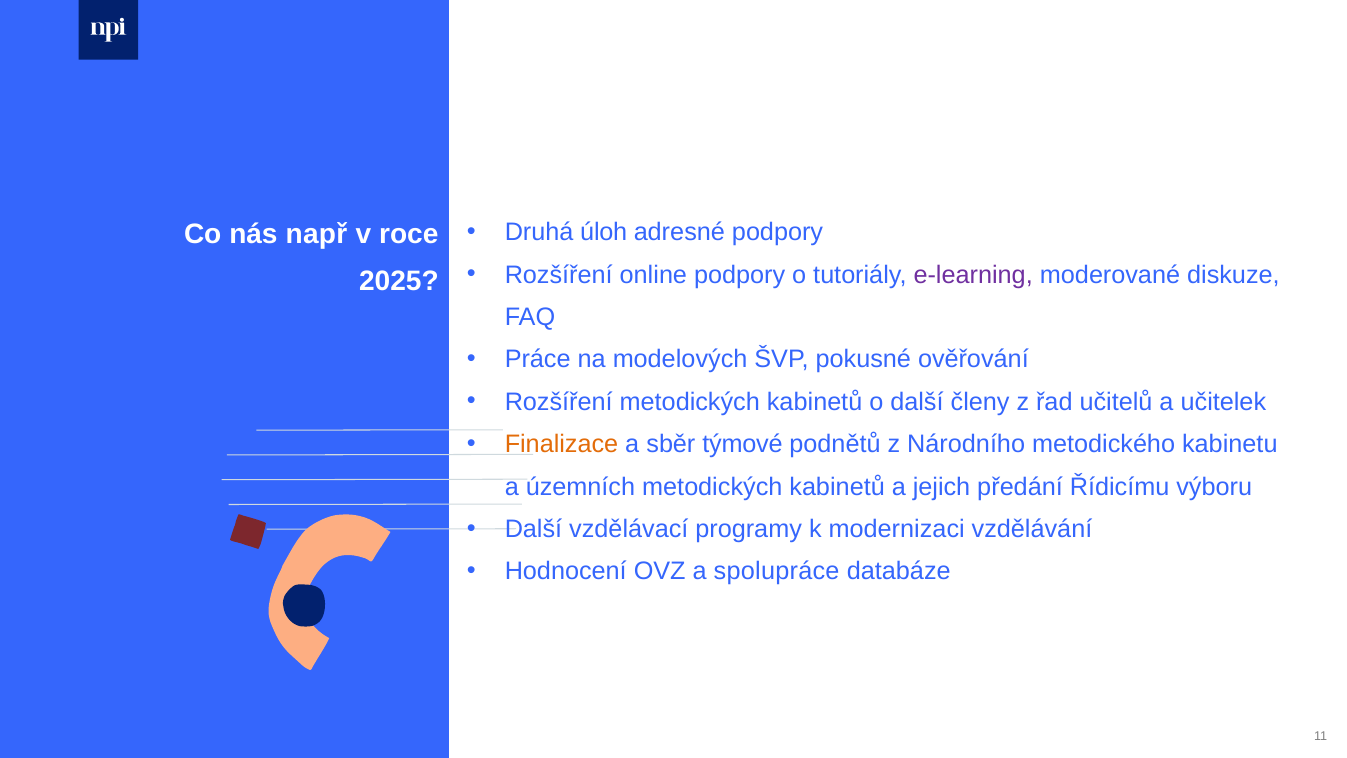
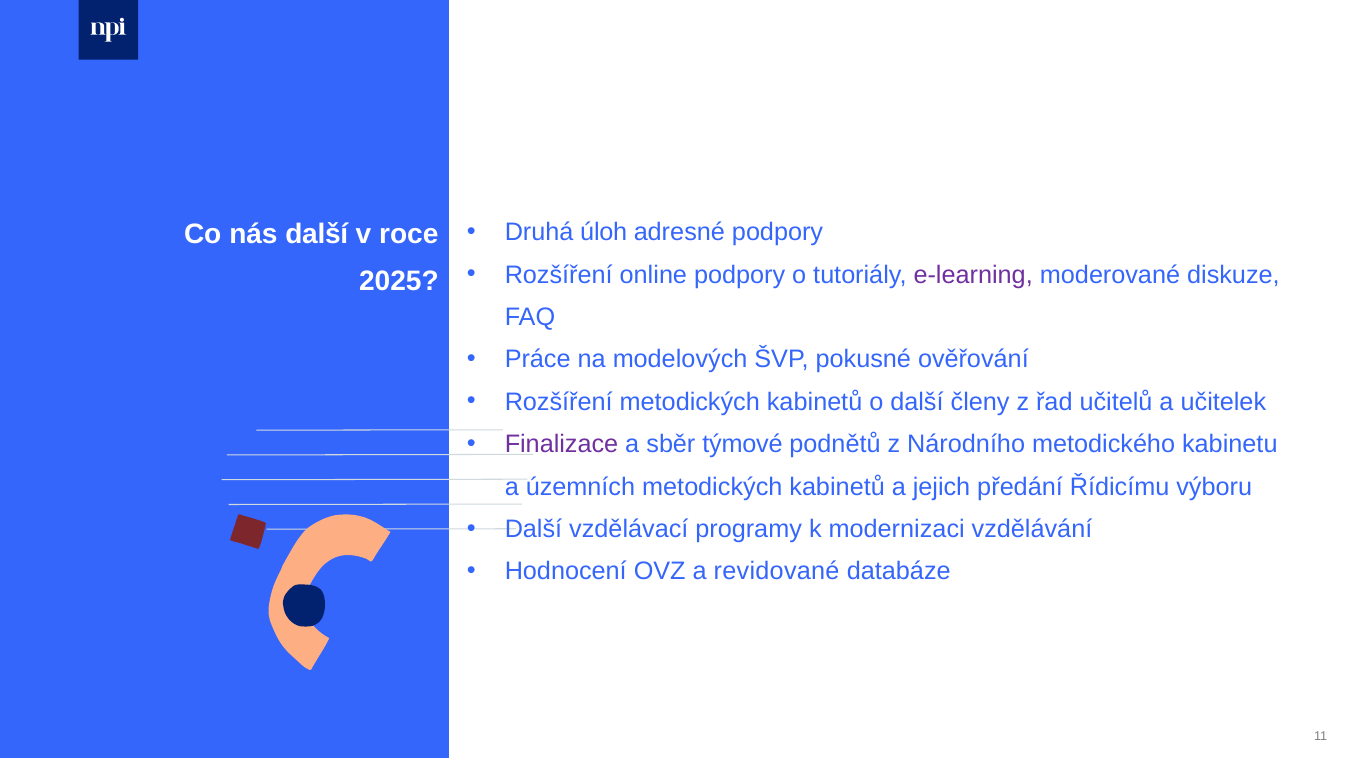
nás např: např -> další
Finalizace colour: orange -> purple
spolupráce: spolupráce -> revidované
